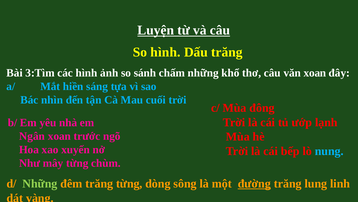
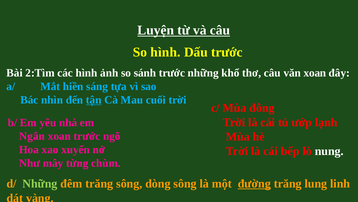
Dấu trăng: trăng -> trước
3:Tìm: 3:Tìm -> 2:Tìm
sánh chấm: chấm -> trước
tận underline: none -> present
nung colour: light blue -> white
trăng từng: từng -> sông
